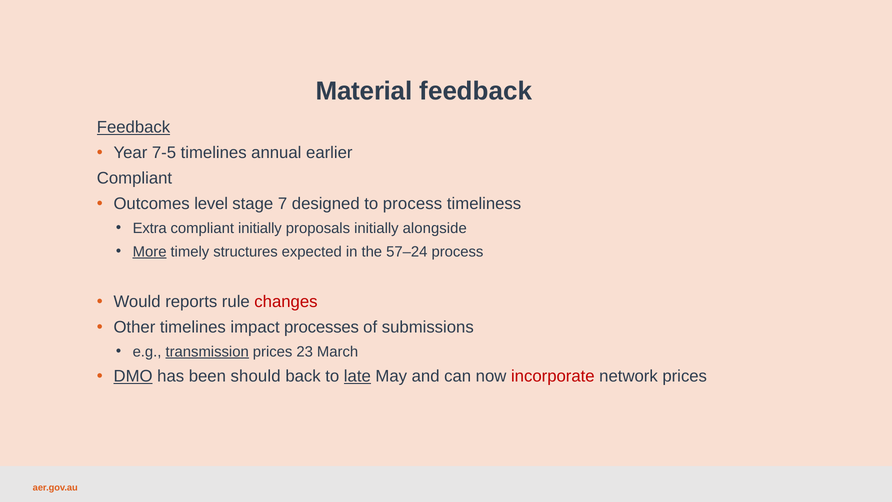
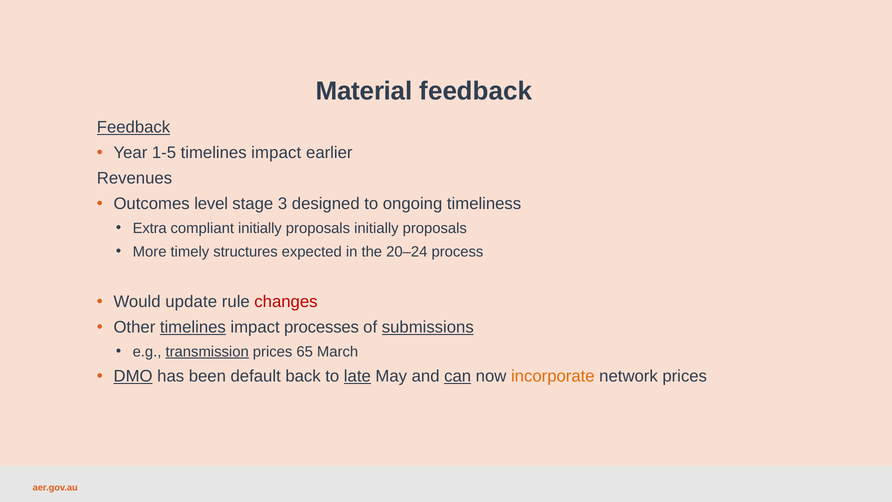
7-5: 7-5 -> 1-5
annual at (276, 153): annual -> impact
Compliant at (134, 178): Compliant -> Revenues
7: 7 -> 3
to process: process -> ongoing
proposals initially alongside: alongside -> proposals
More underline: present -> none
57–24: 57–24 -> 20–24
reports: reports -> update
timelines at (193, 327) underline: none -> present
submissions underline: none -> present
23: 23 -> 65
should: should -> default
can underline: none -> present
incorporate colour: red -> orange
